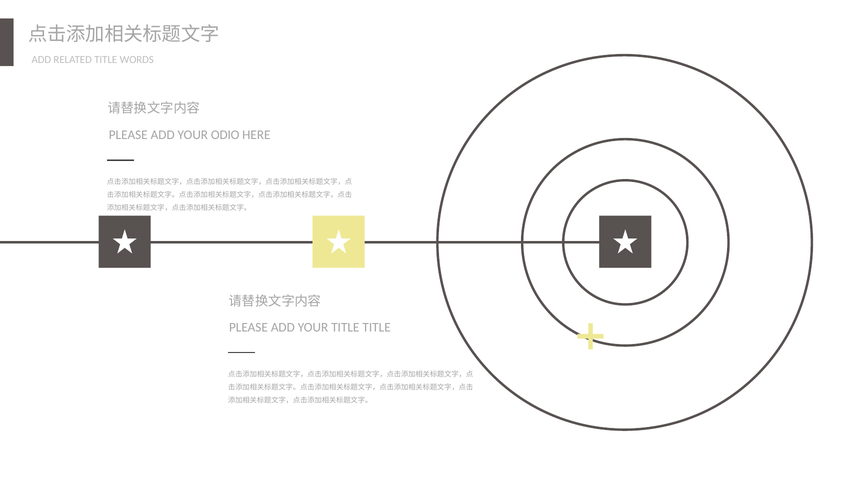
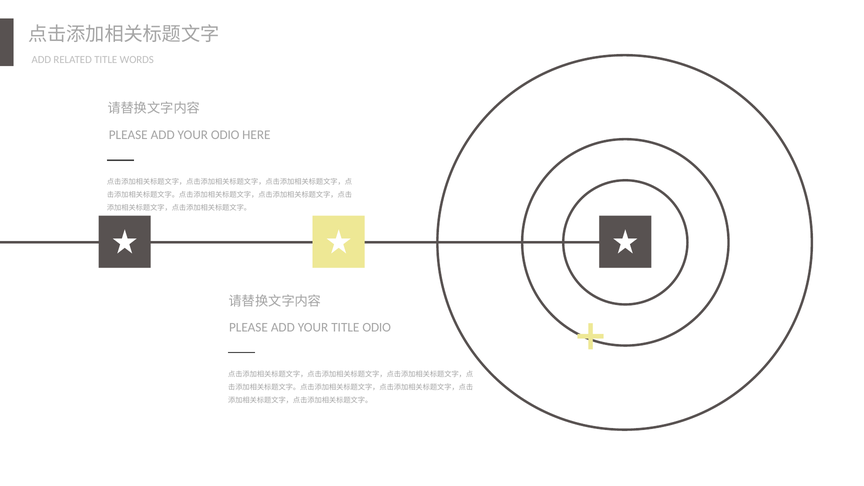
TITLE TITLE: TITLE -> ODIO
